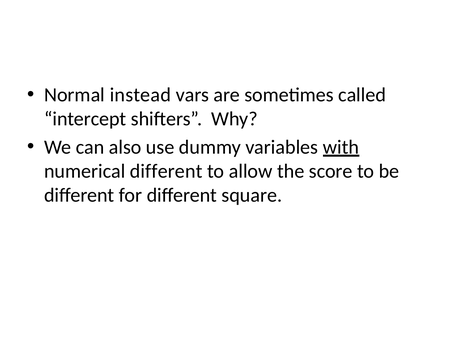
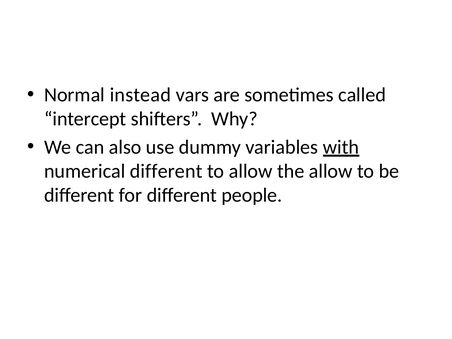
the score: score -> allow
square: square -> people
